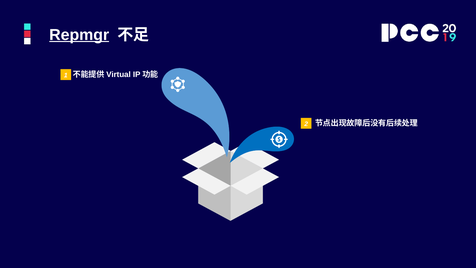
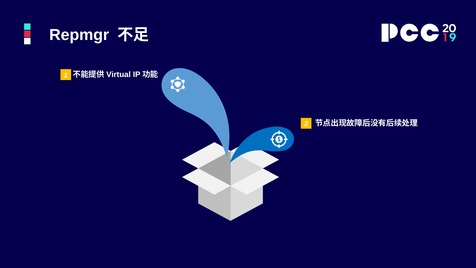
Repmgr underline: present -> none
